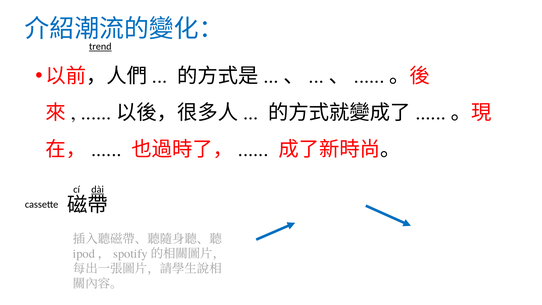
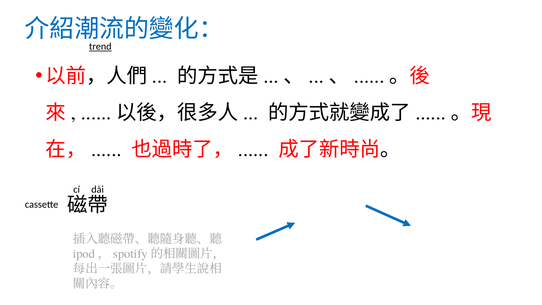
dài underline: present -> none
